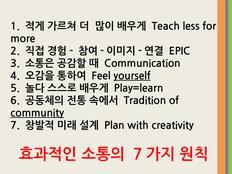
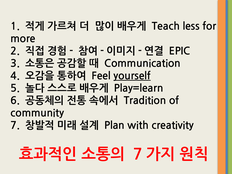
community underline: present -> none
